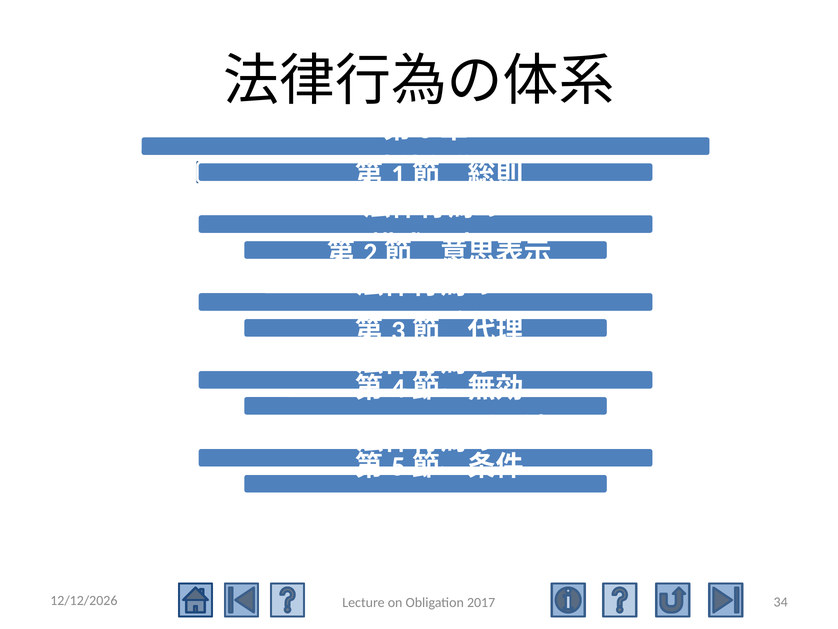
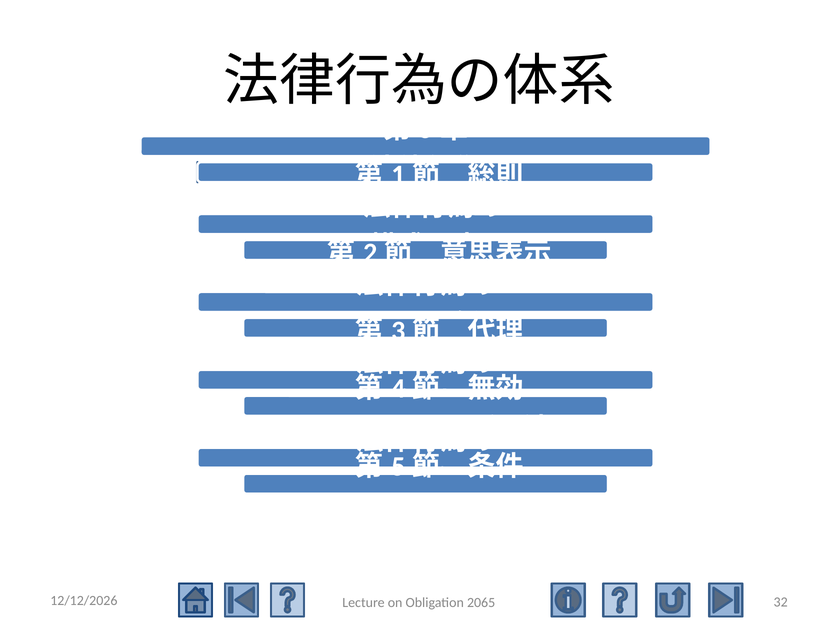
34: 34 -> 32
2017: 2017 -> 2065
